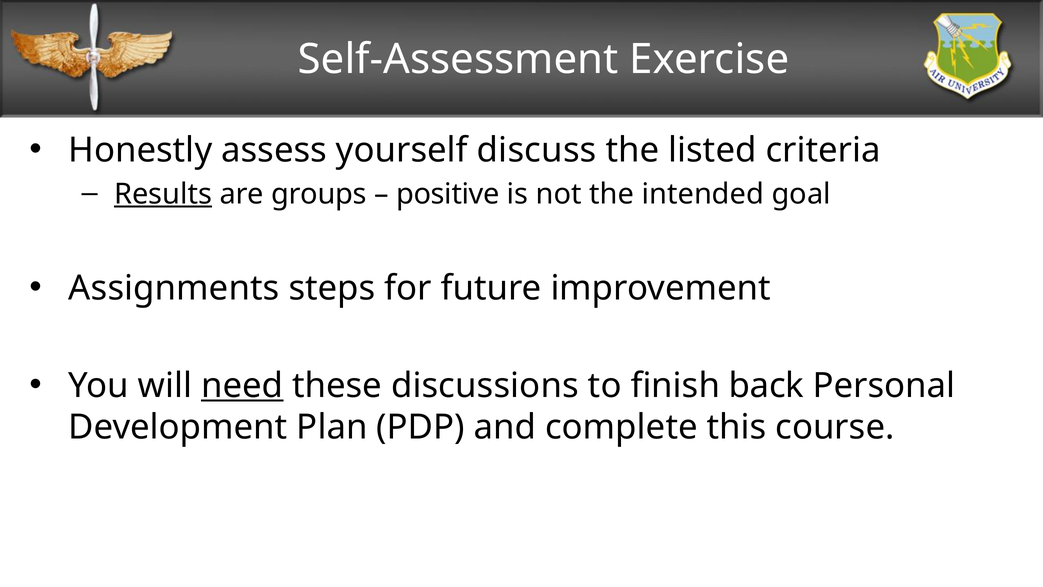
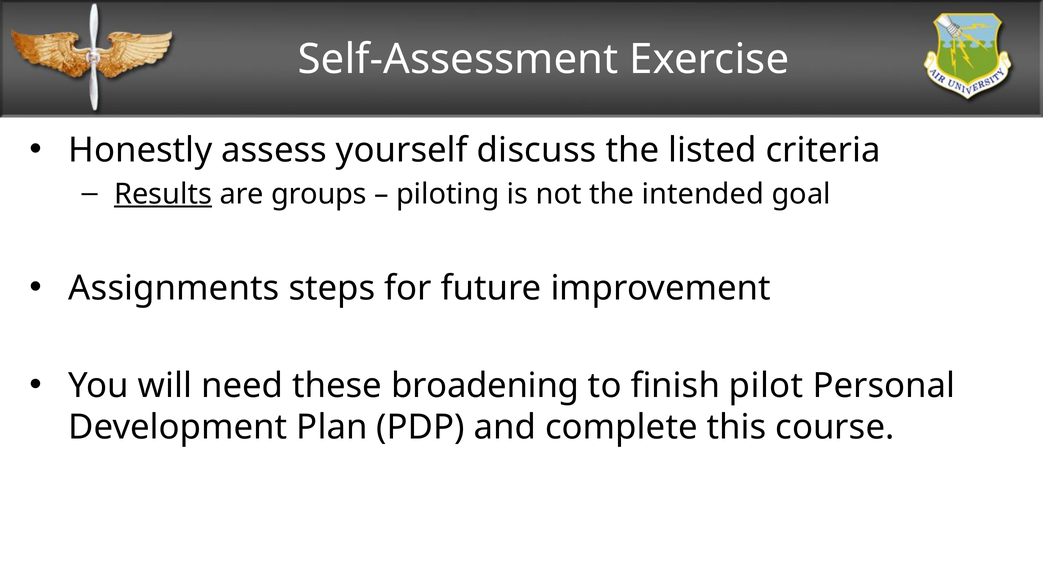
positive: positive -> piloting
need underline: present -> none
discussions: discussions -> broadening
back: back -> pilot
